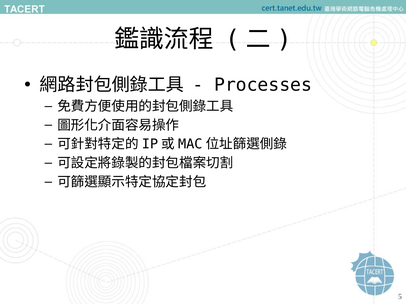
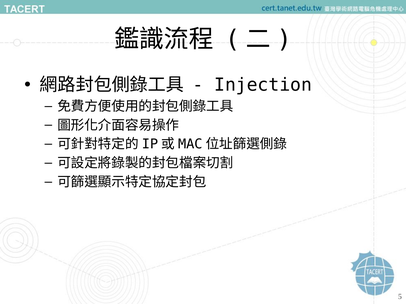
Processes: Processes -> Injection
